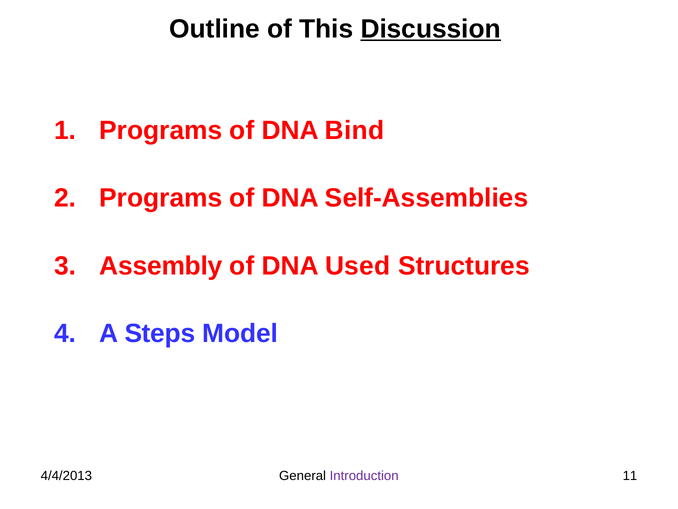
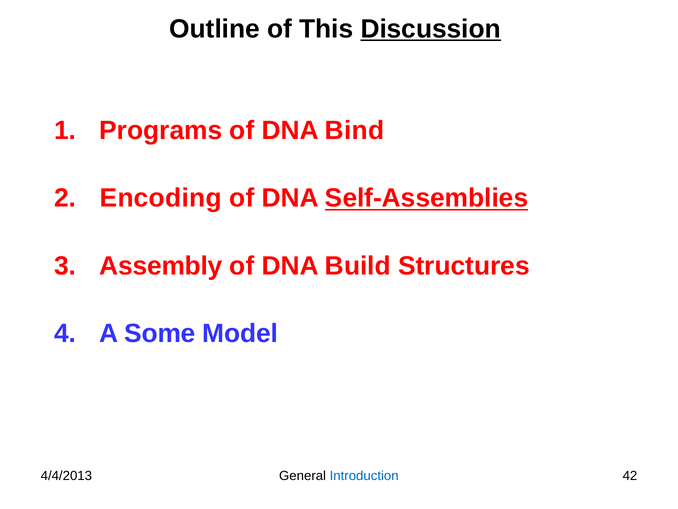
Programs at (161, 198): Programs -> Encoding
Self-Assemblies underline: none -> present
Used: Used -> Build
Steps: Steps -> Some
Introduction colour: purple -> blue
11: 11 -> 42
